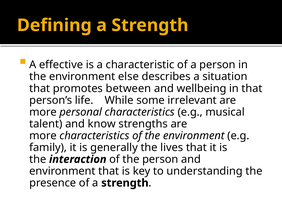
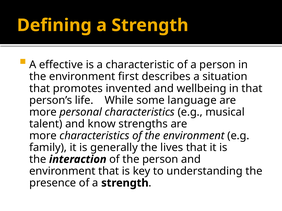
else: else -> first
between: between -> invented
irrelevant: irrelevant -> language
